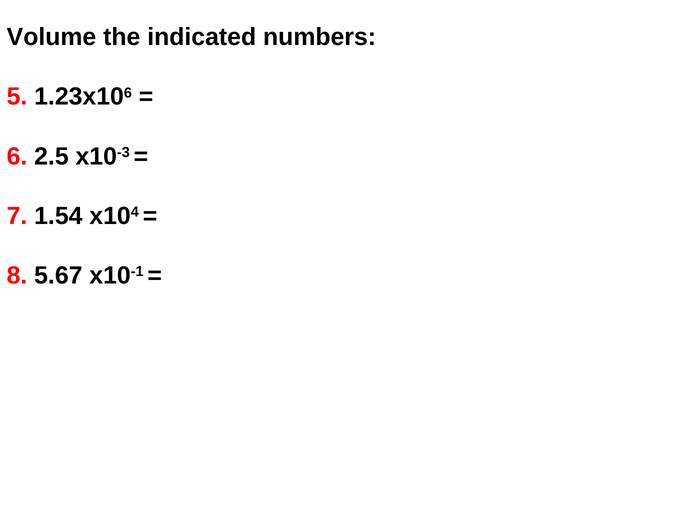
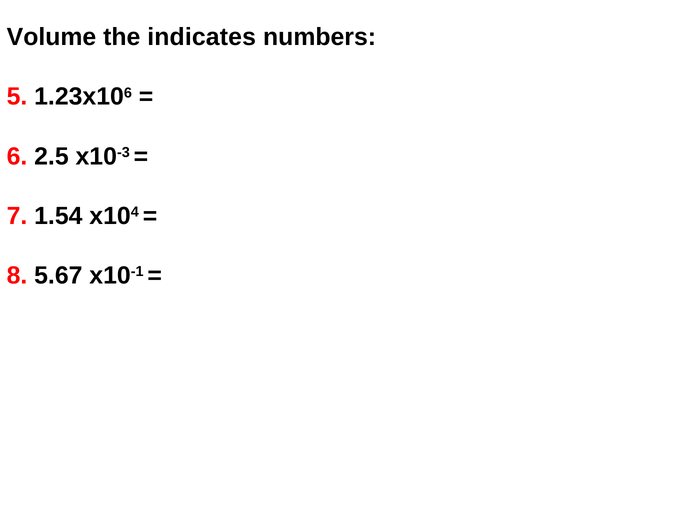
indicated: indicated -> indicates
